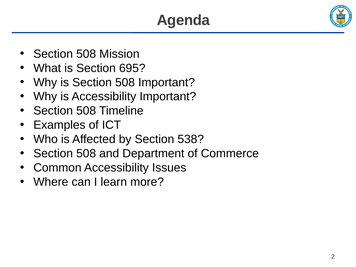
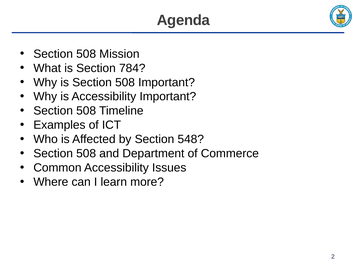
695: 695 -> 784
538: 538 -> 548
